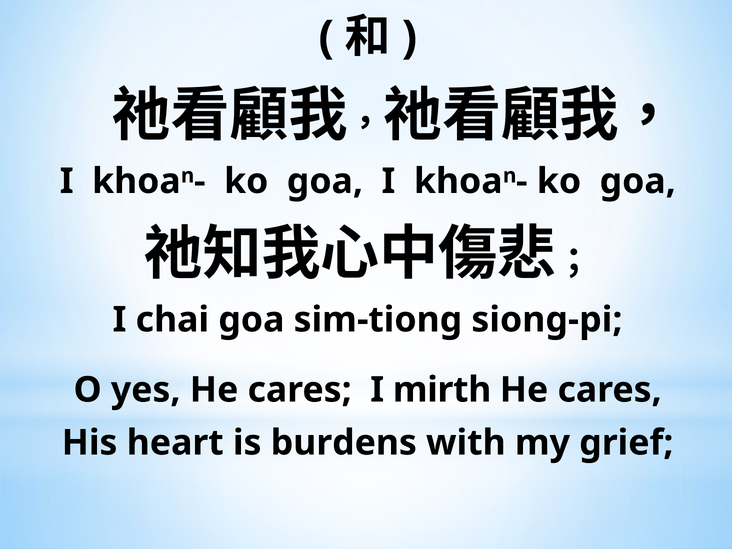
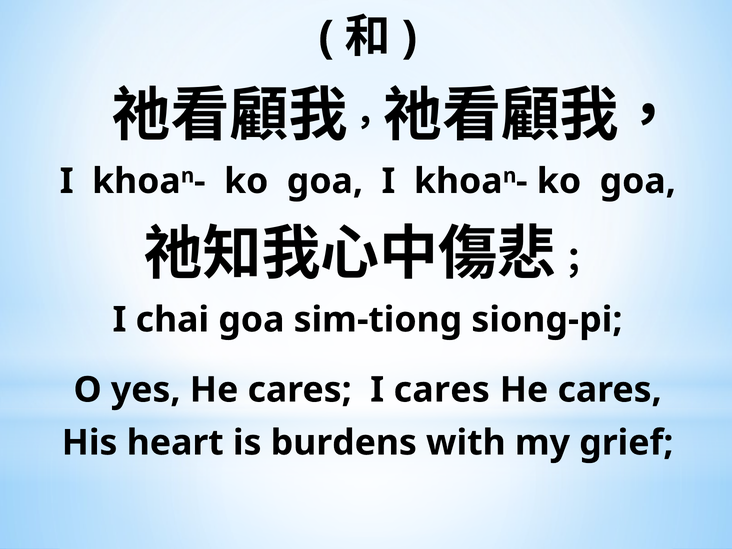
I mirth: mirth -> cares
